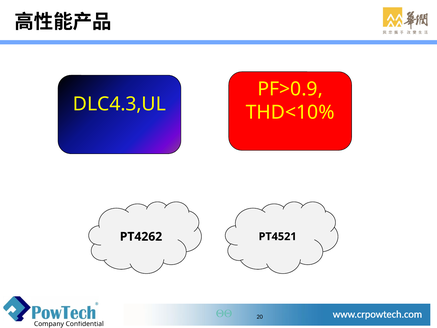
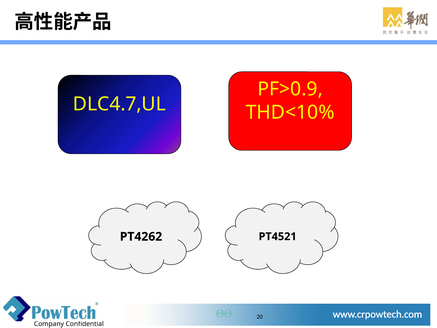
DLC4.3,UL: DLC4.3,UL -> DLC4.7,UL
